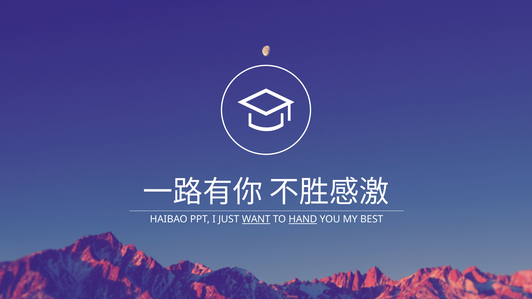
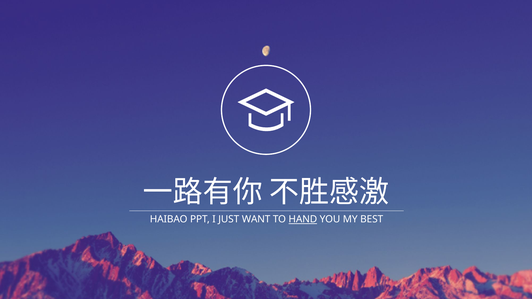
WANT underline: present -> none
